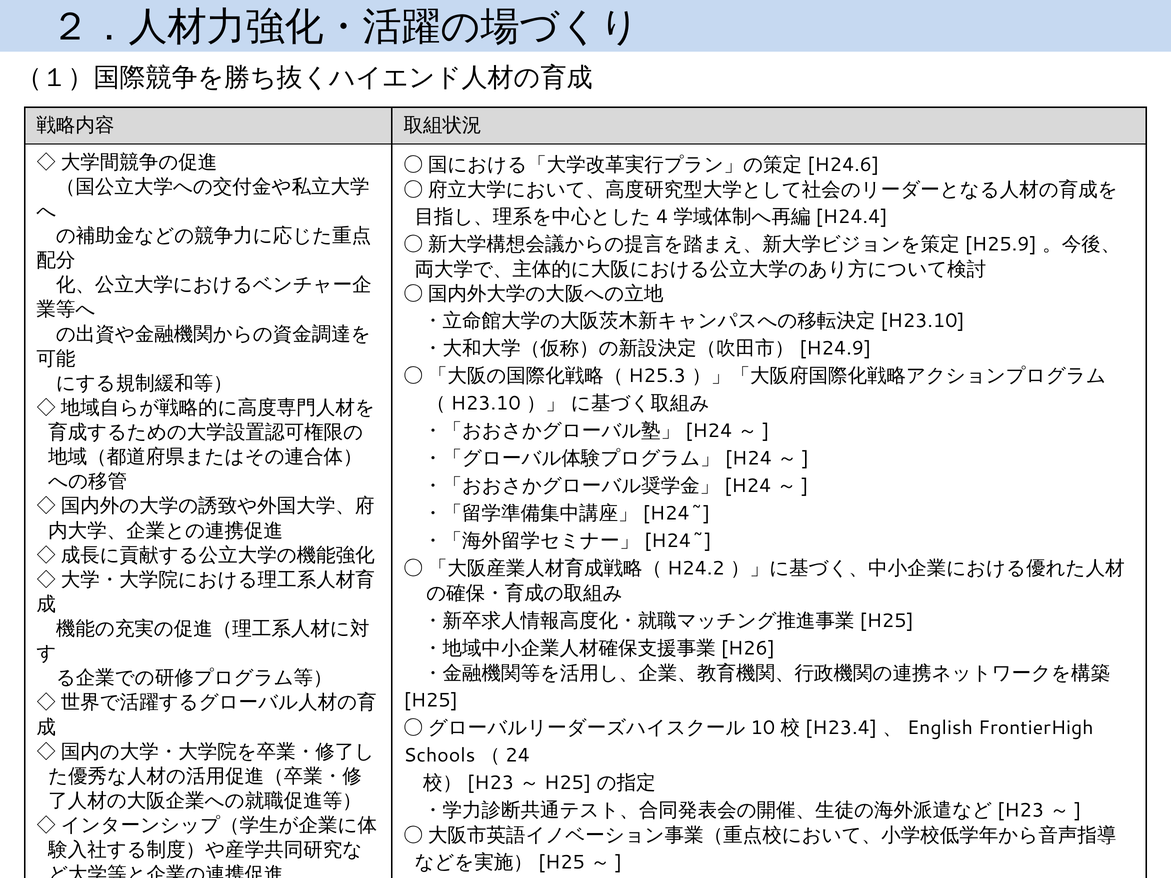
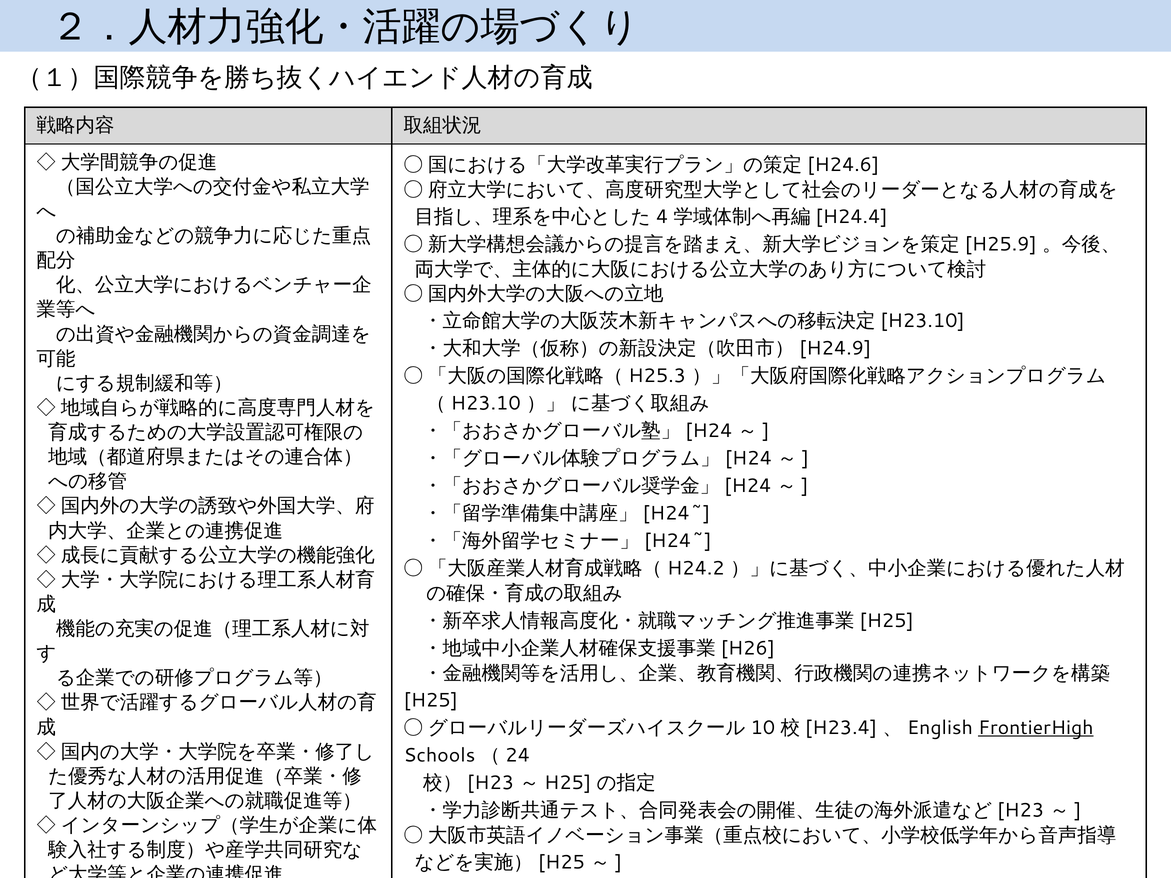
FrontierHigh underline: none -> present
